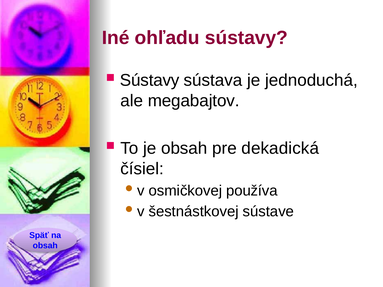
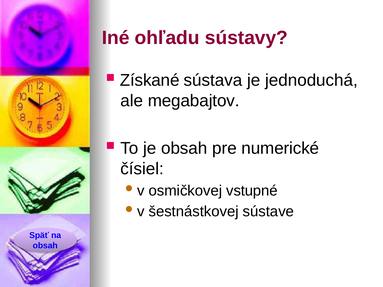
Sústavy at (150, 80): Sústavy -> Získané
dekadická: dekadická -> numerické
používa: používa -> vstupné
